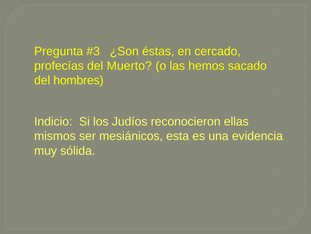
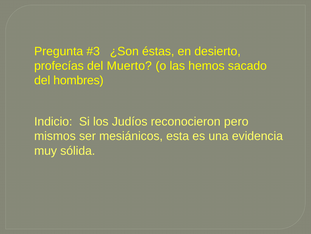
cercado: cercado -> desierto
ellas: ellas -> pero
